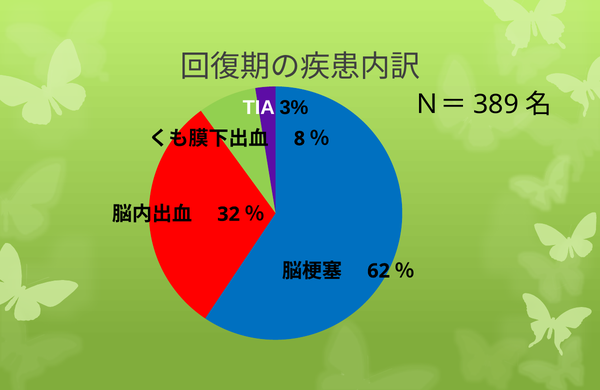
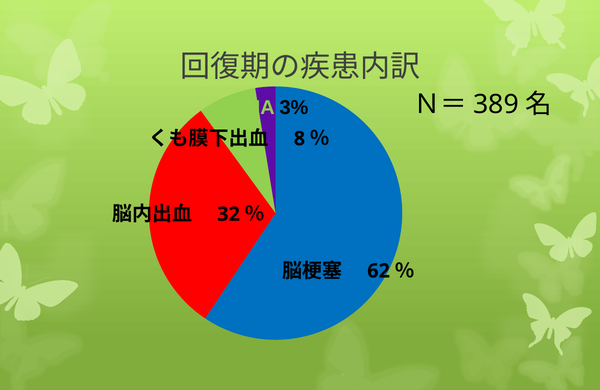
TIA colour: white -> light green
